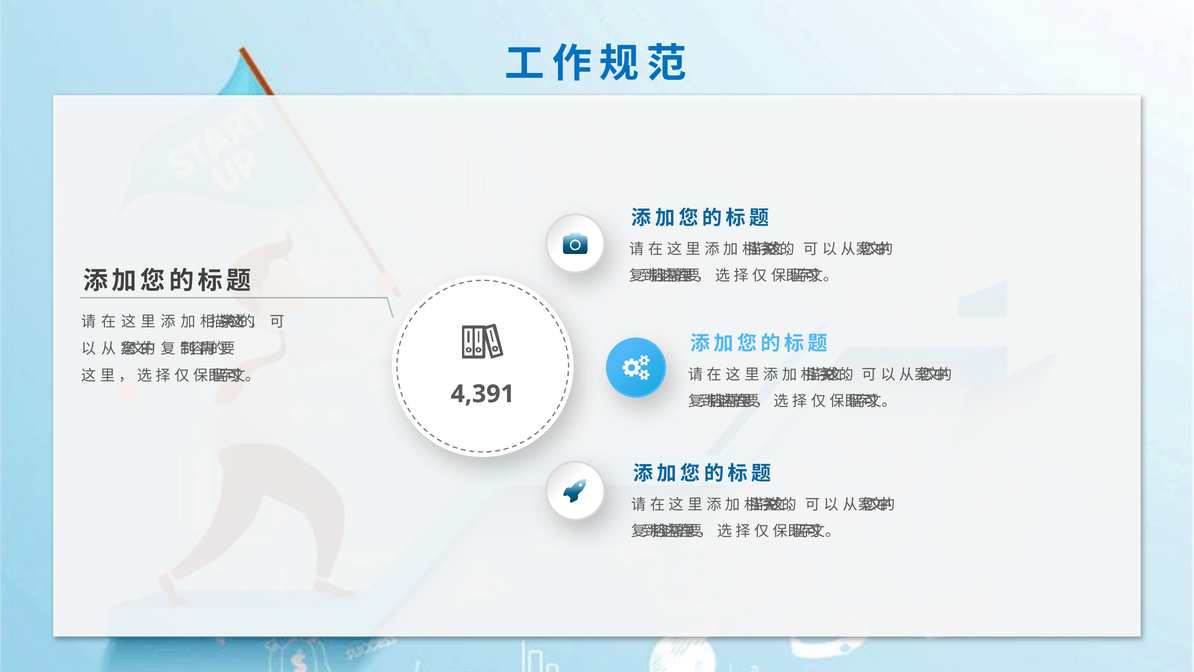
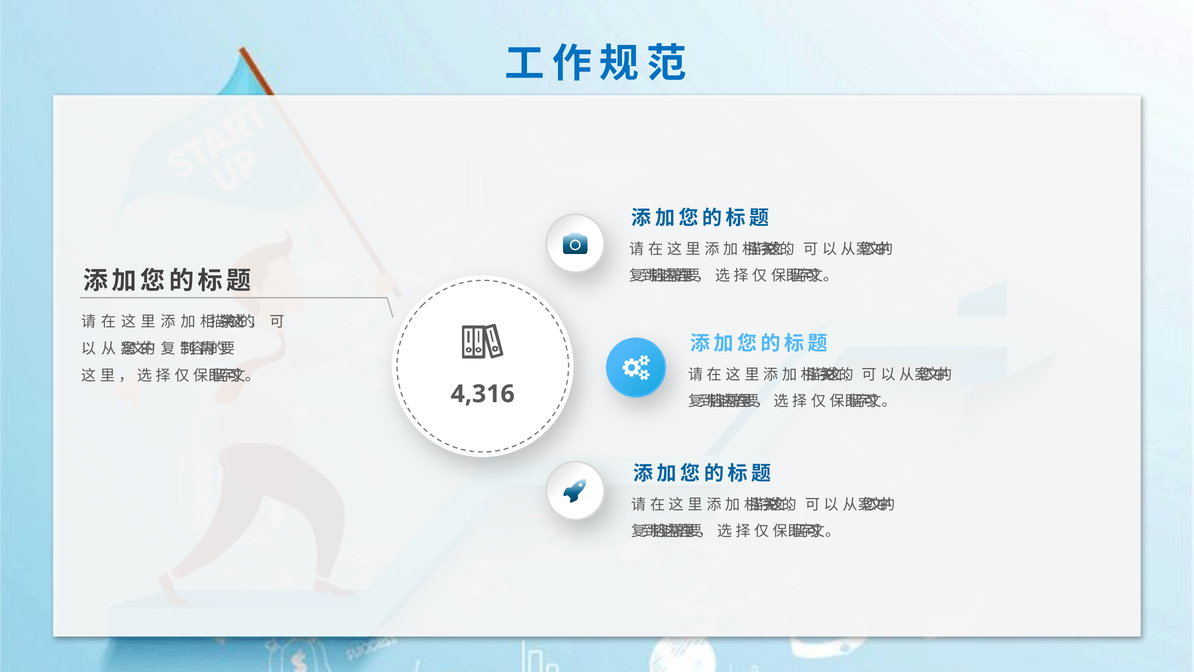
4,391: 4,391 -> 4,316
